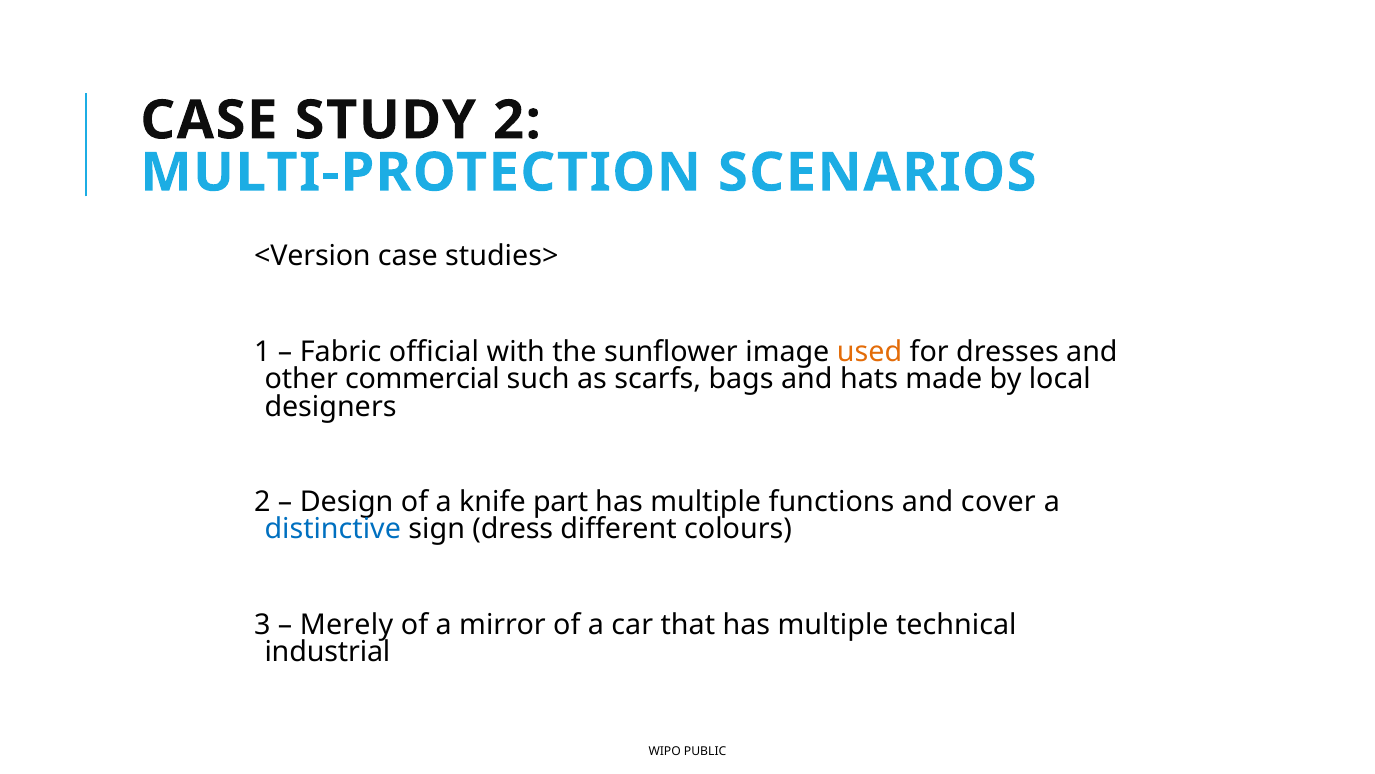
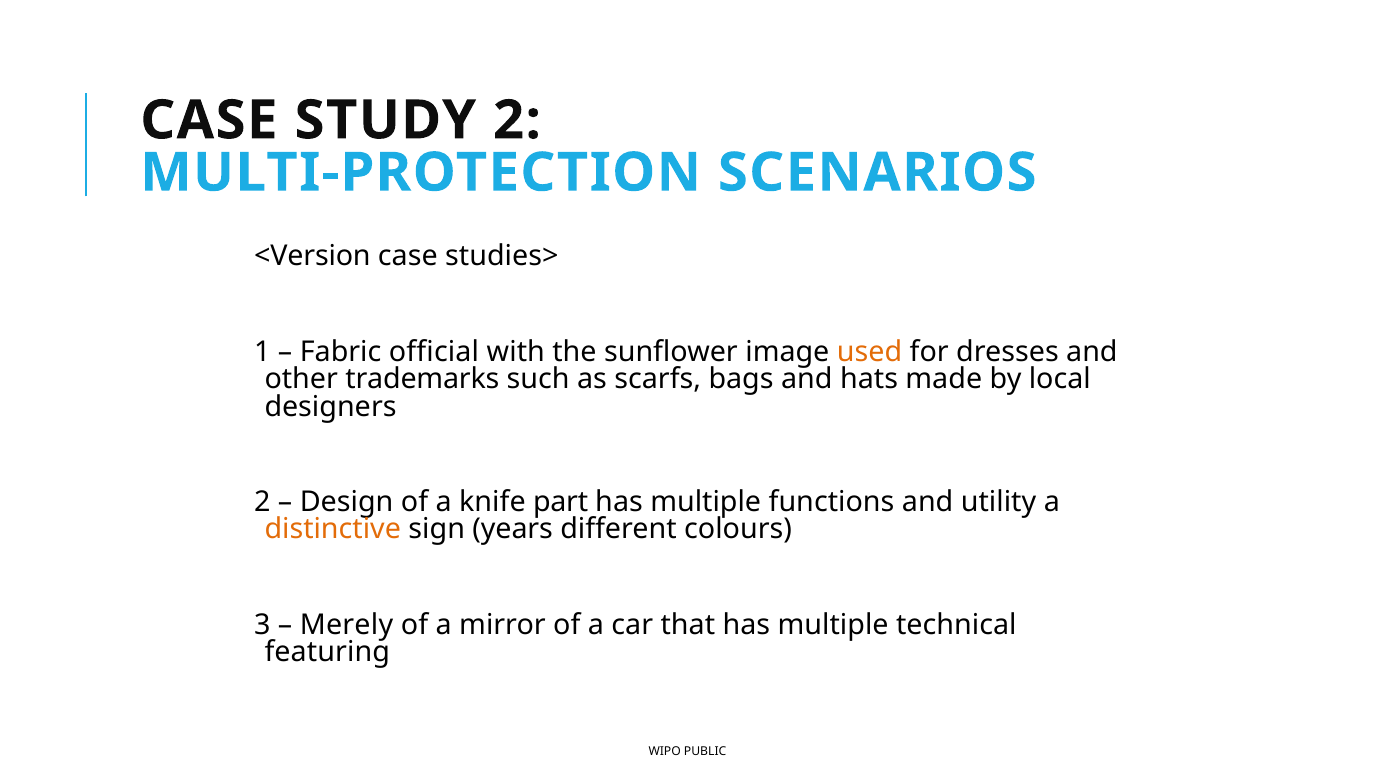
commercial: commercial -> trademarks
cover: cover -> utility
distinctive colour: blue -> orange
dress: dress -> years
industrial: industrial -> featuring
